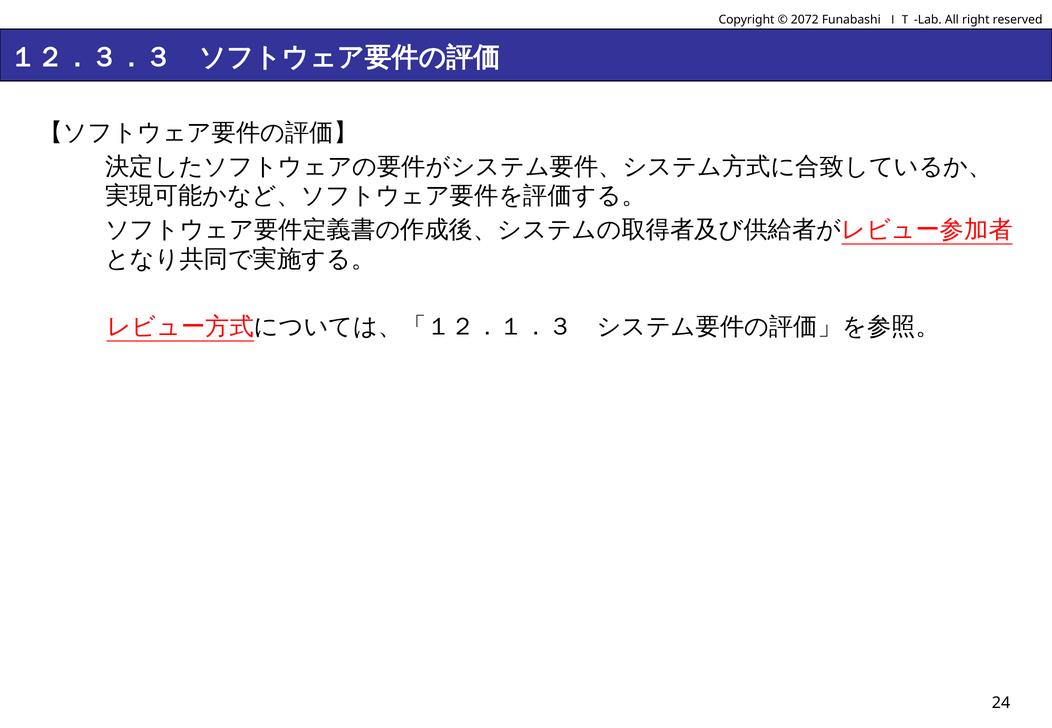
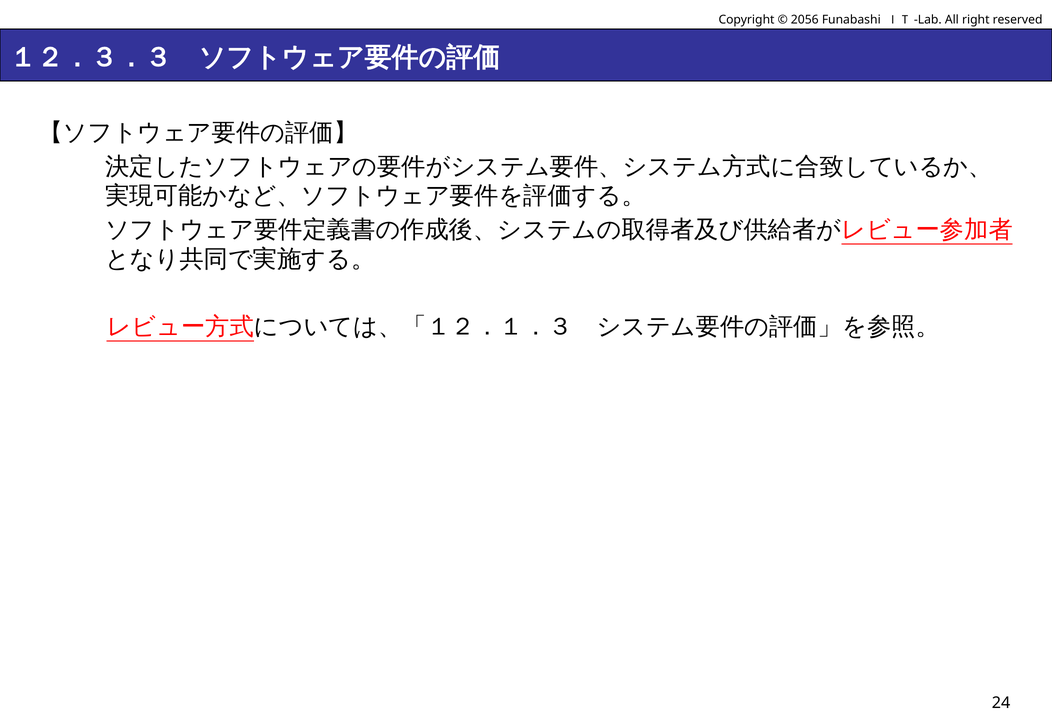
2072: 2072 -> 2056
